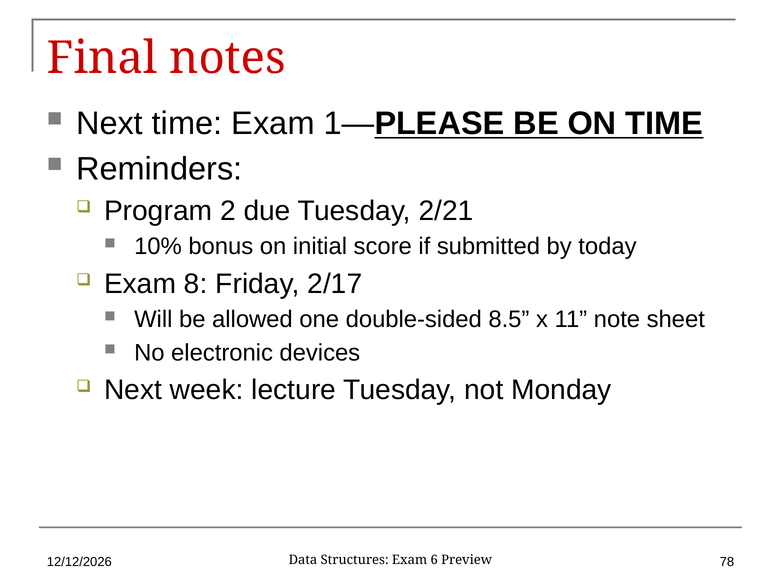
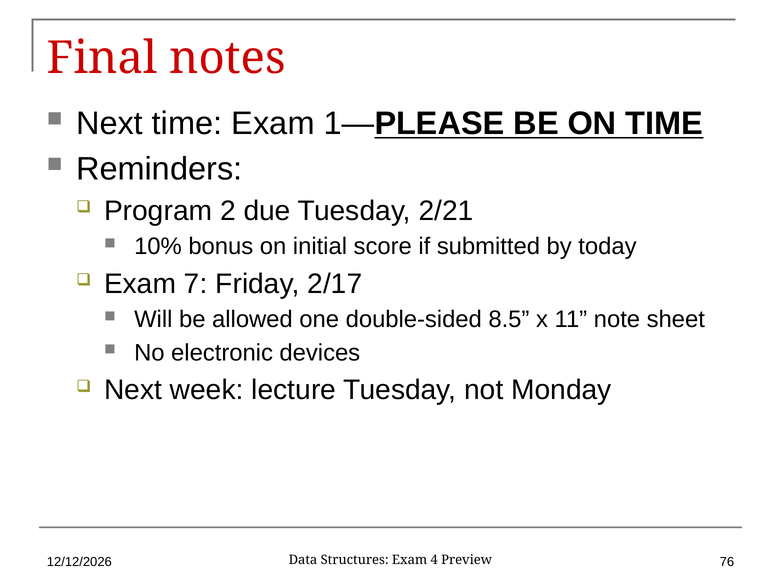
8: 8 -> 7
78: 78 -> 76
6: 6 -> 4
